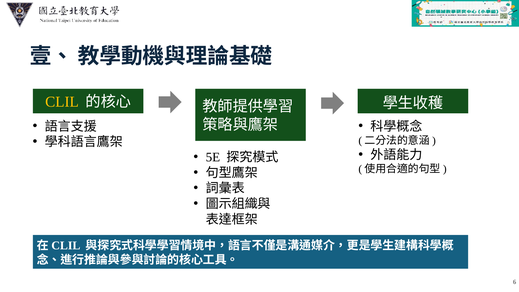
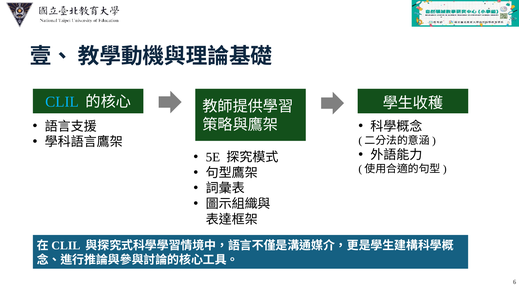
CLIL colour: yellow -> light blue
